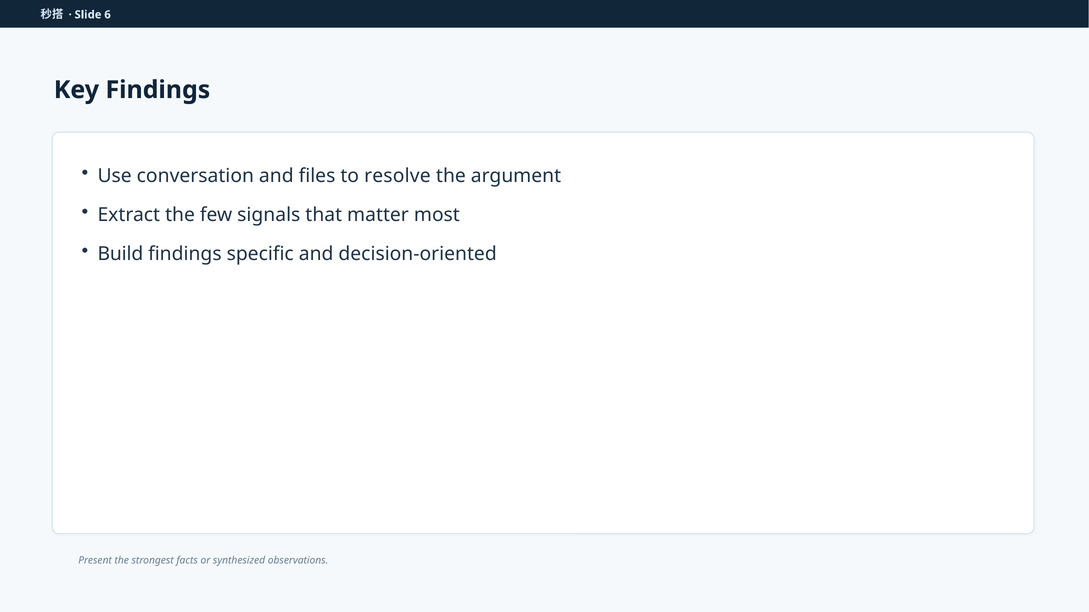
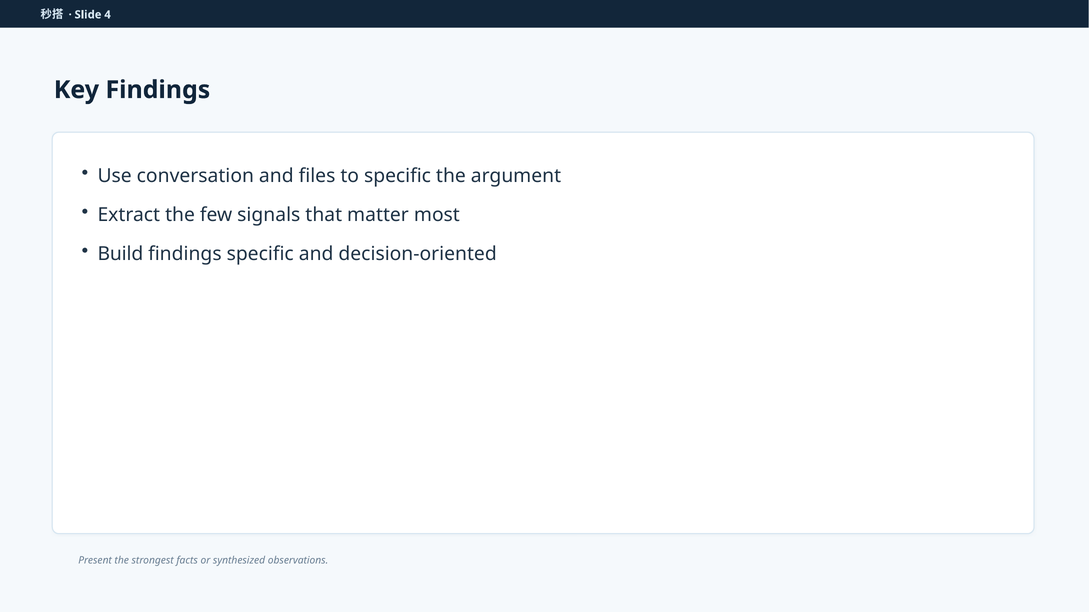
6: 6 -> 4
to resolve: resolve -> specific
